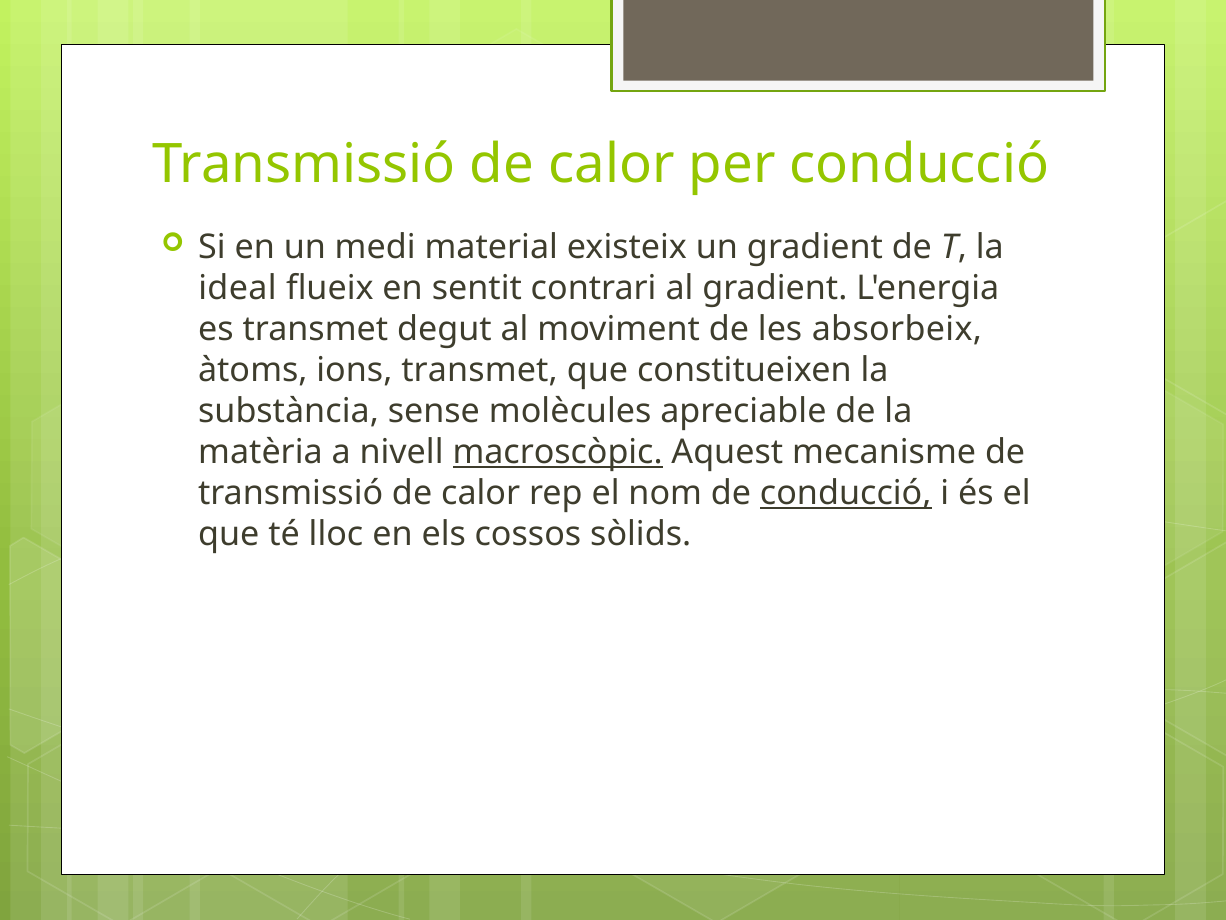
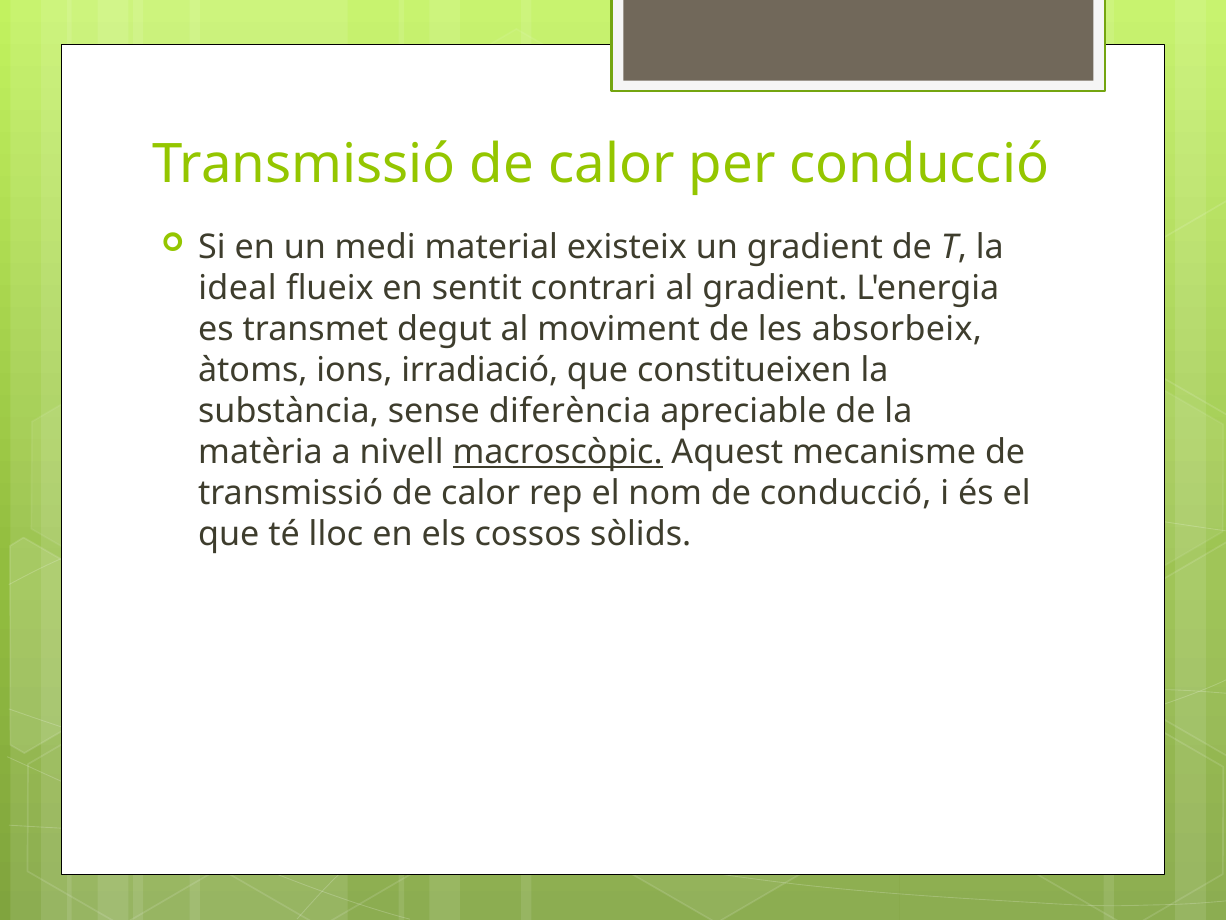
ions transmet: transmet -> irradiació
molècules: molècules -> diferència
conducció at (846, 493) underline: present -> none
